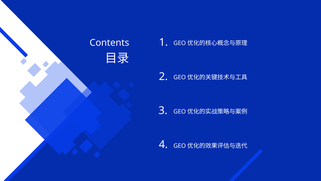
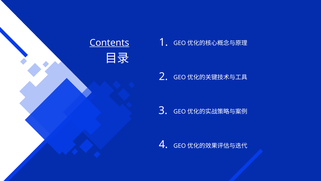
Contents underline: none -> present
